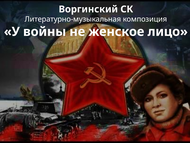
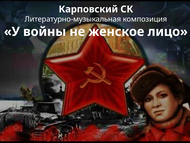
Воргинский: Воргинский -> Карповский
